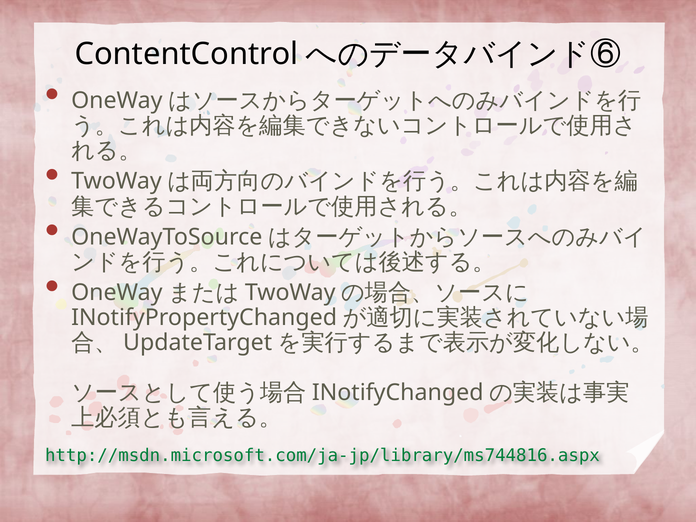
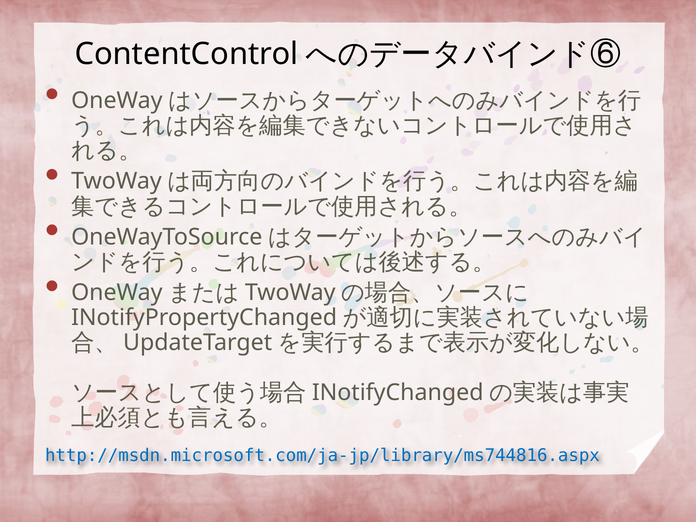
http://msdn.microsoft.com/ja-jp/library/ms744816.aspx colour: green -> blue
